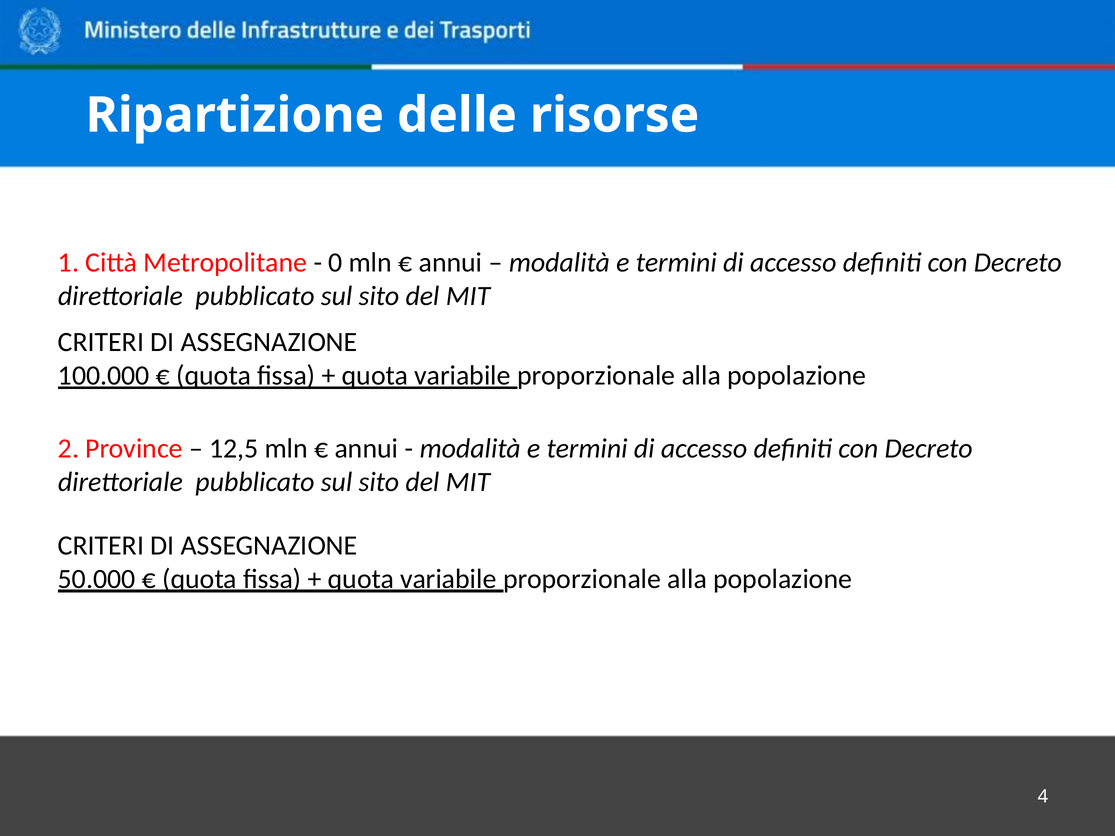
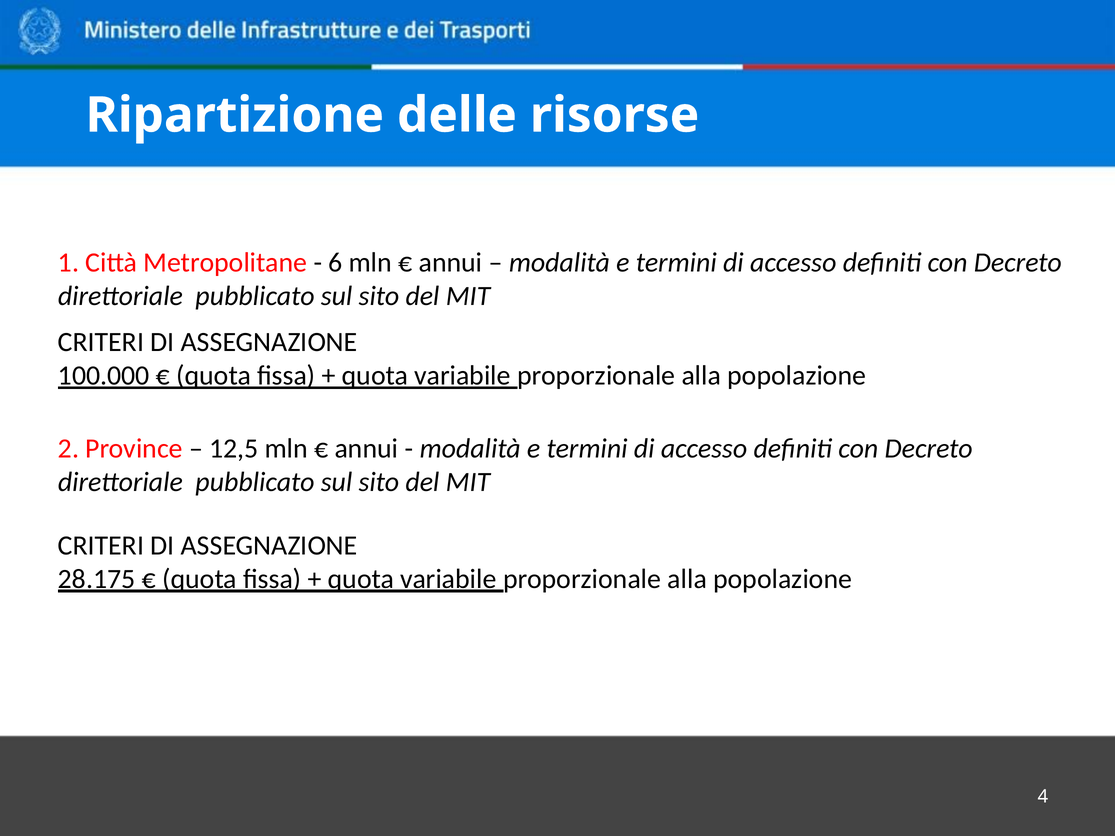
0: 0 -> 6
50.000: 50.000 -> 28.175
